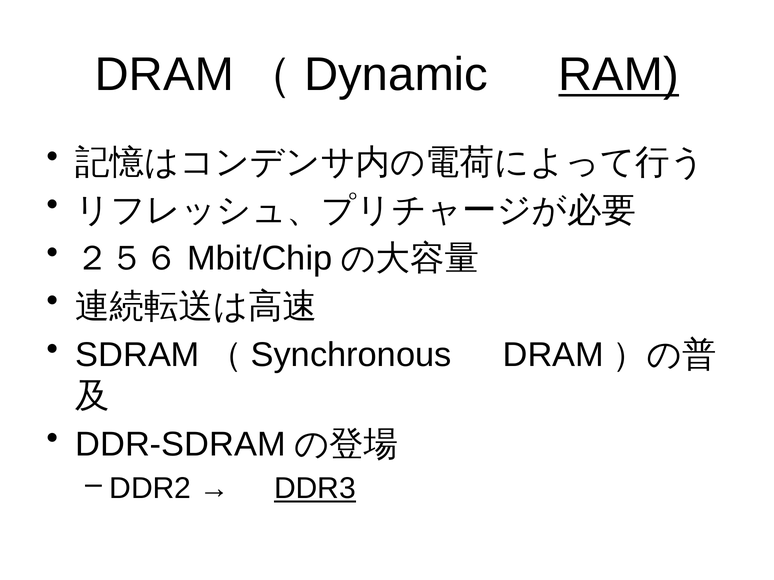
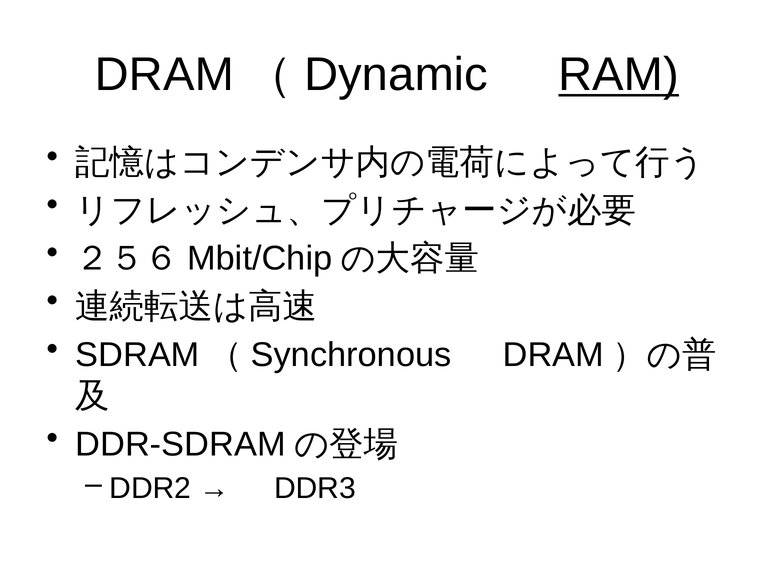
DDR3 underline: present -> none
